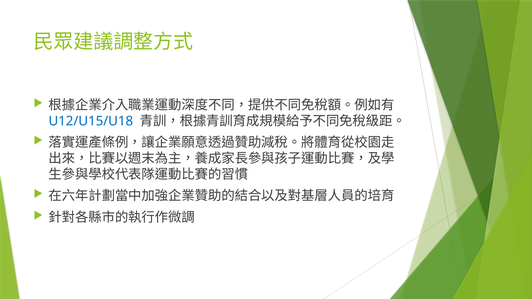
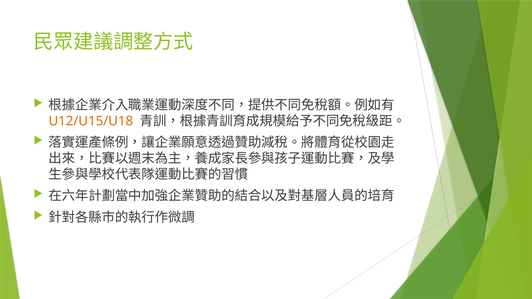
U12/U15/U18 colour: blue -> orange
